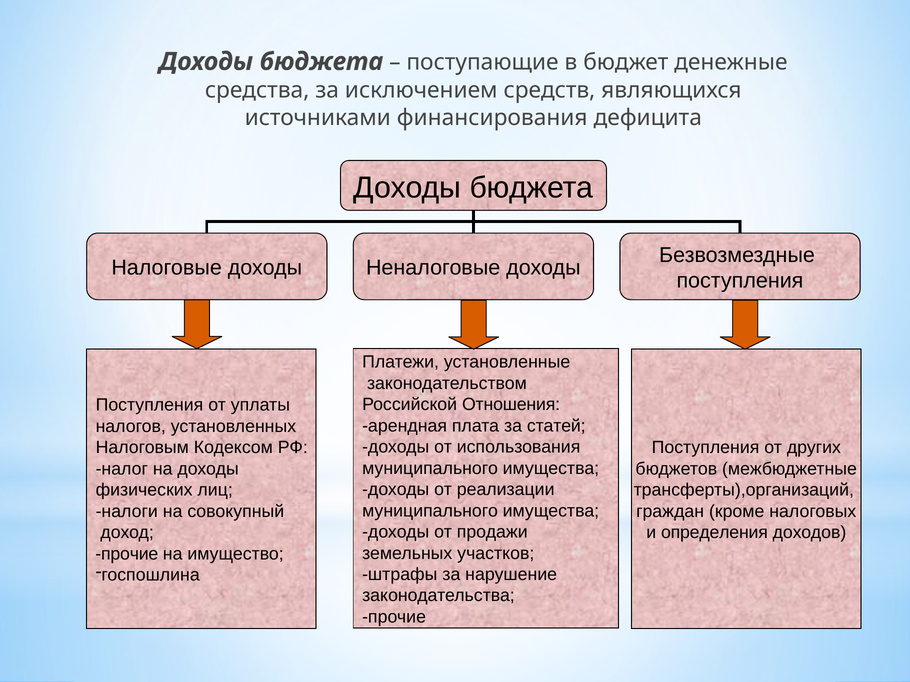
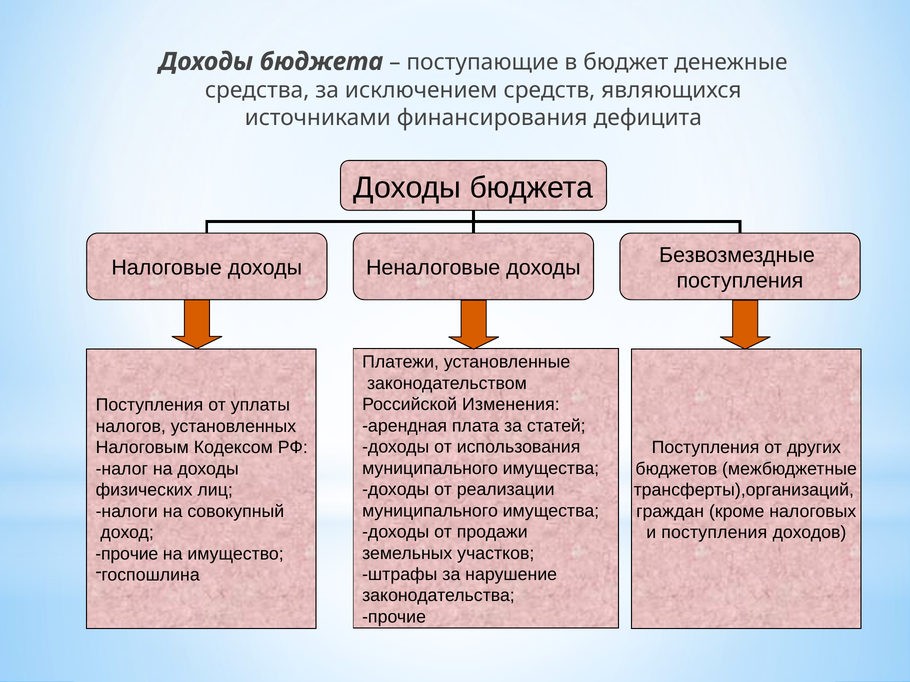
Отношения: Отношения -> Изменения
и определения: определения -> поступления
